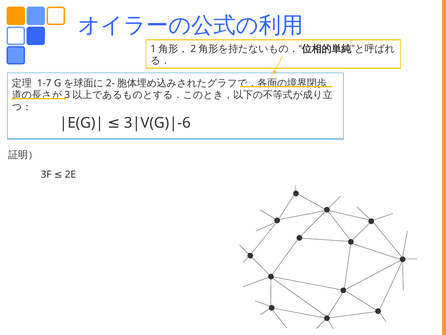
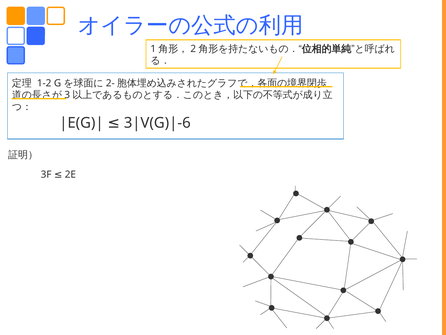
1-7: 1-7 -> 1-2
